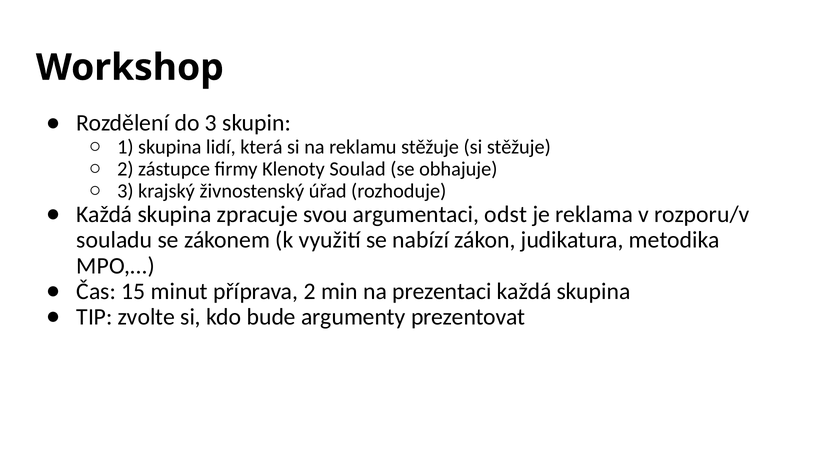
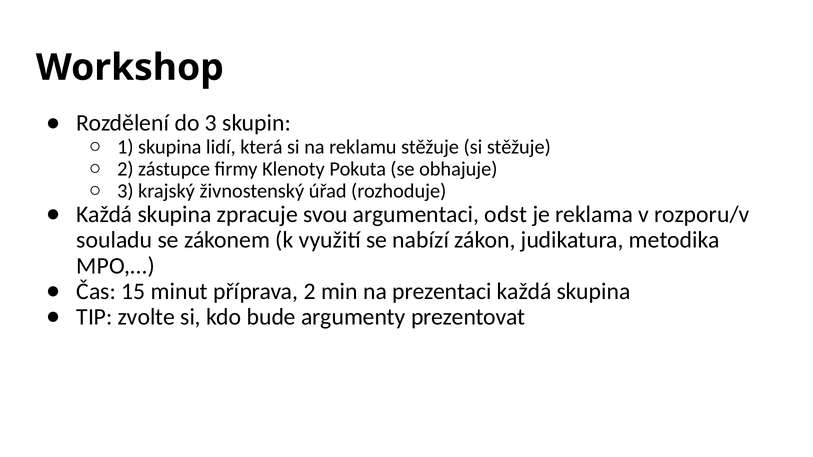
Soulad: Soulad -> Pokuta
